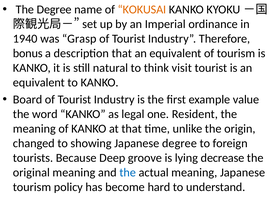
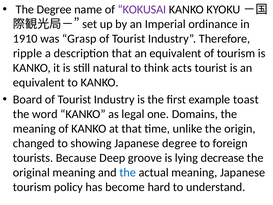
KOKUSAI colour: orange -> purple
1940: 1940 -> 1910
bonus: bonus -> ripple
visit: visit -> acts
value: value -> toast
Resident: Resident -> Domains
